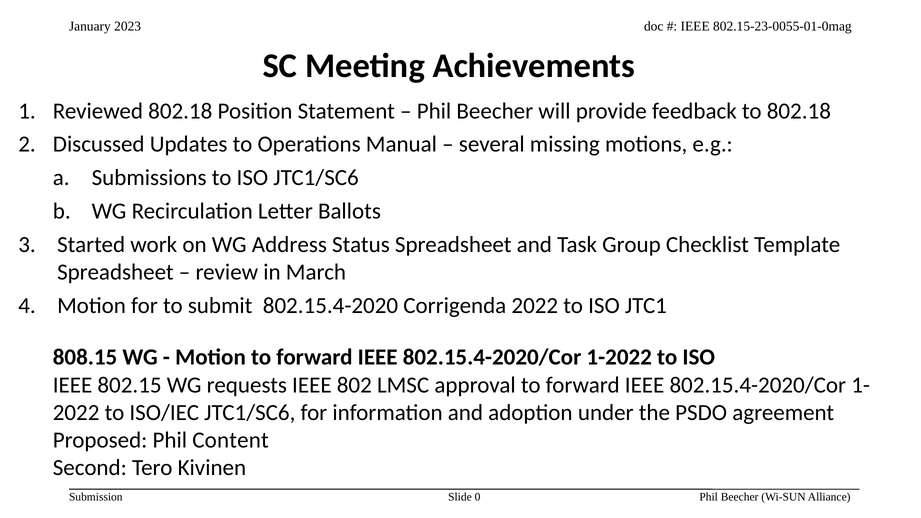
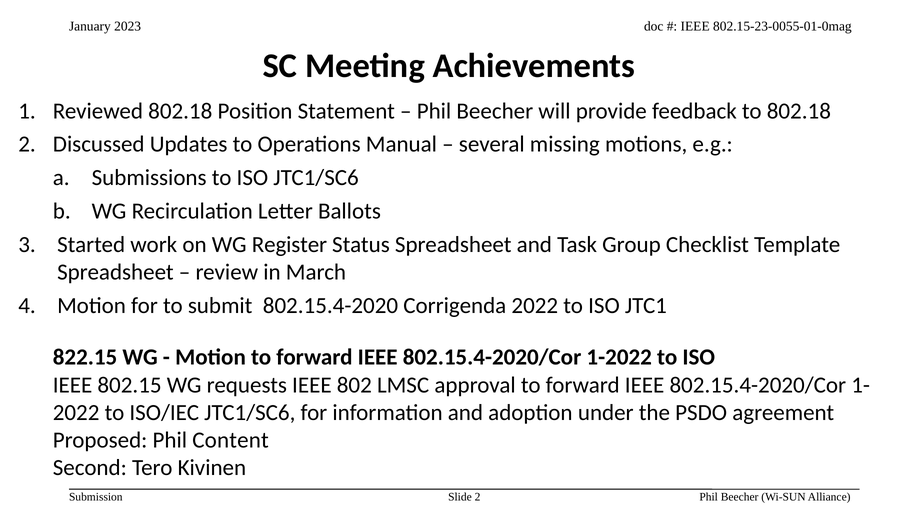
Address: Address -> Register
808.15: 808.15 -> 822.15
Slide 0: 0 -> 2
